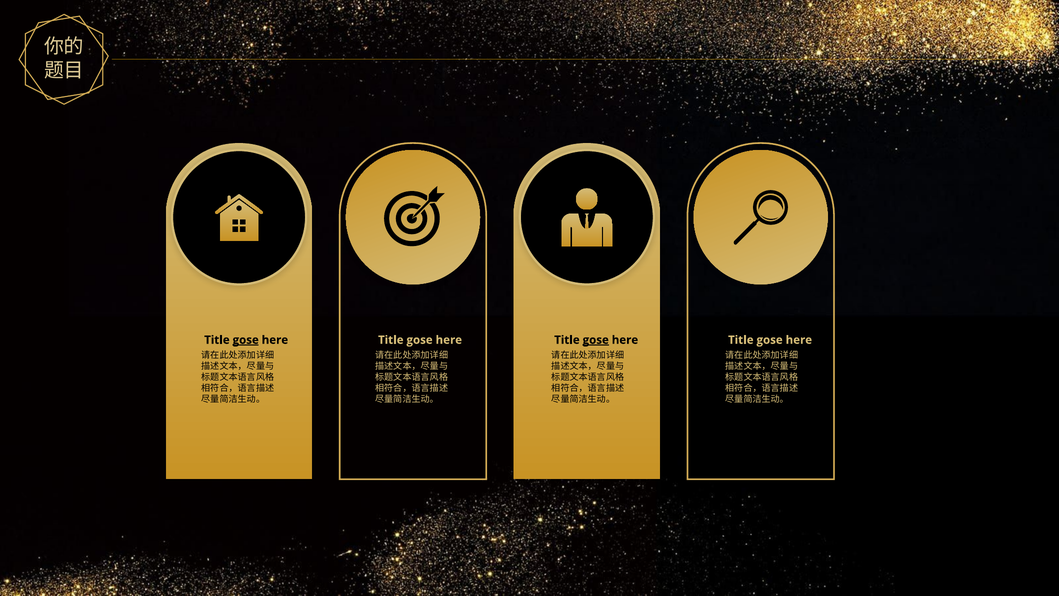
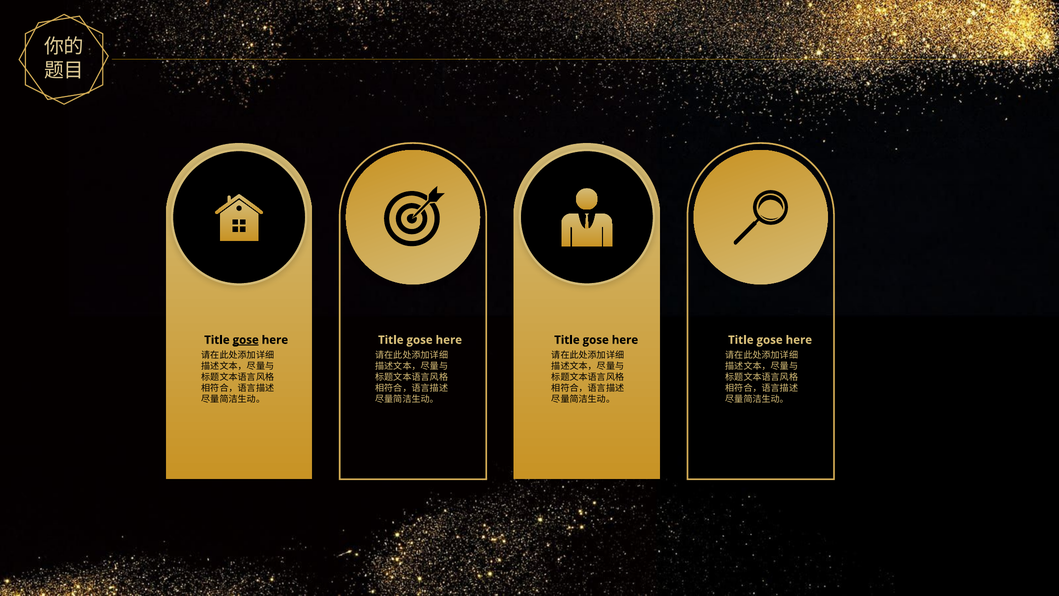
gose at (596, 340) underline: present -> none
